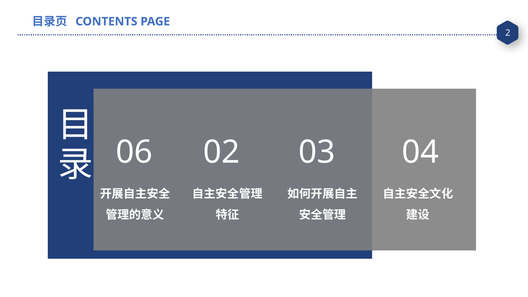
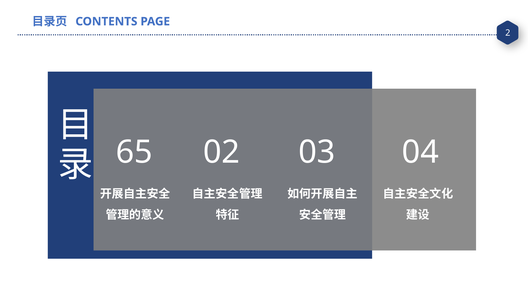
06: 06 -> 65
